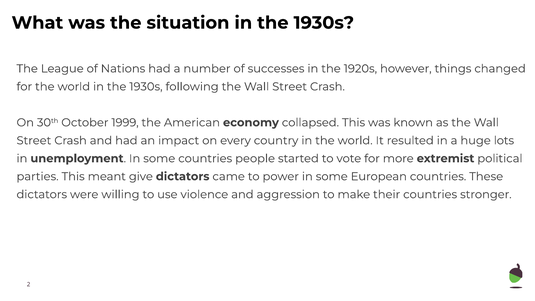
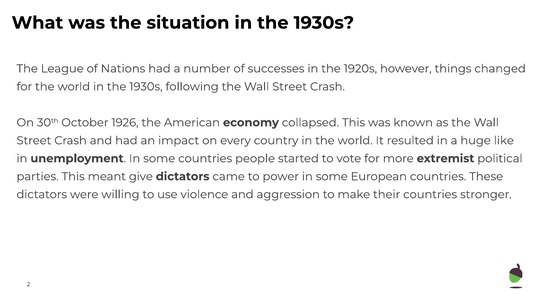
1999: 1999 -> 1926
lots: lots -> like
